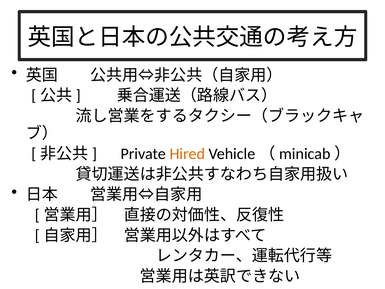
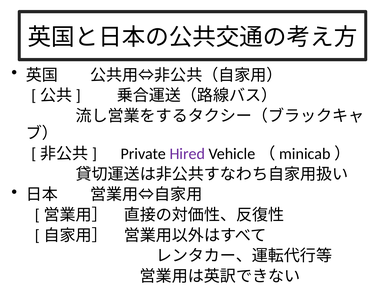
Hired colour: orange -> purple
